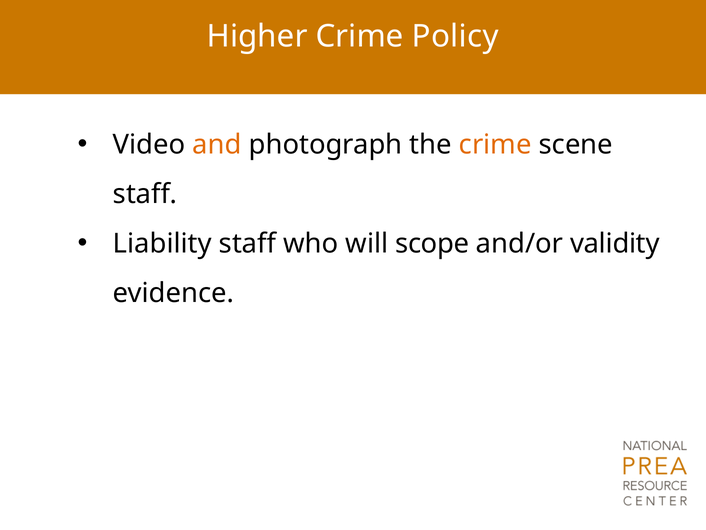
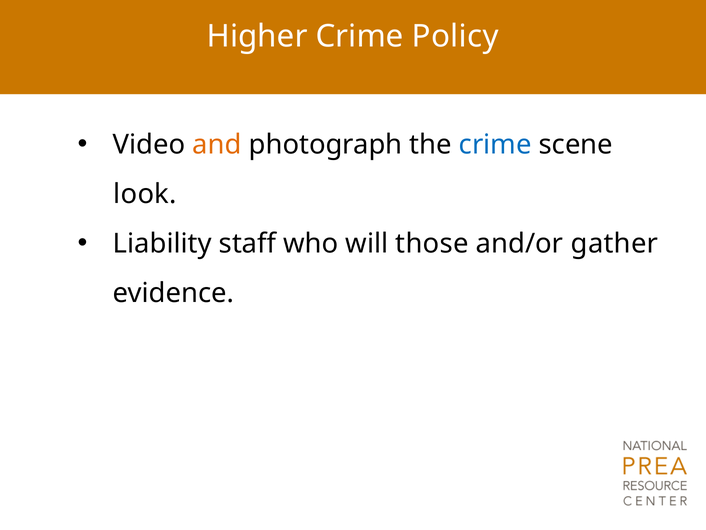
crime at (495, 144) colour: orange -> blue
staff at (145, 194): staff -> look
scope: scope -> those
validity: validity -> gather
